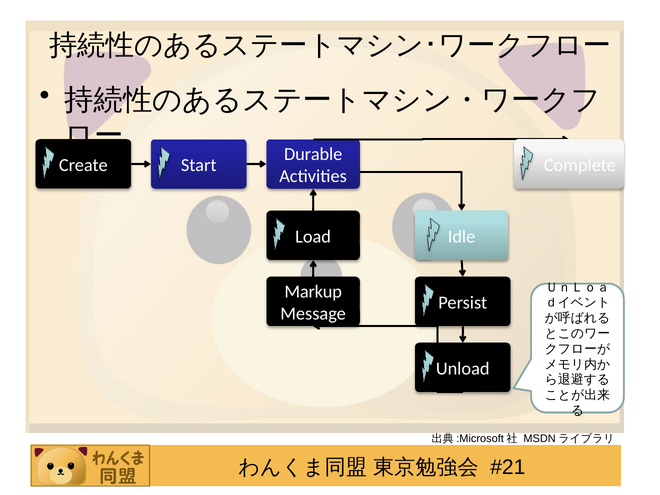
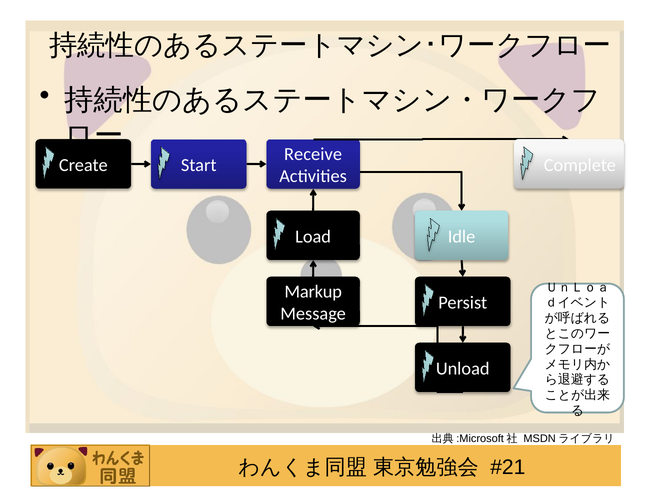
Durable: Durable -> Receive
